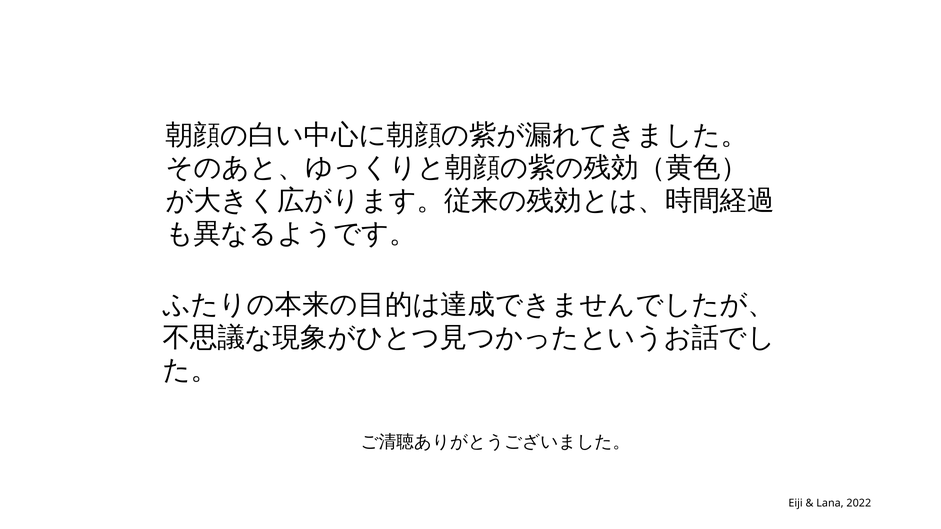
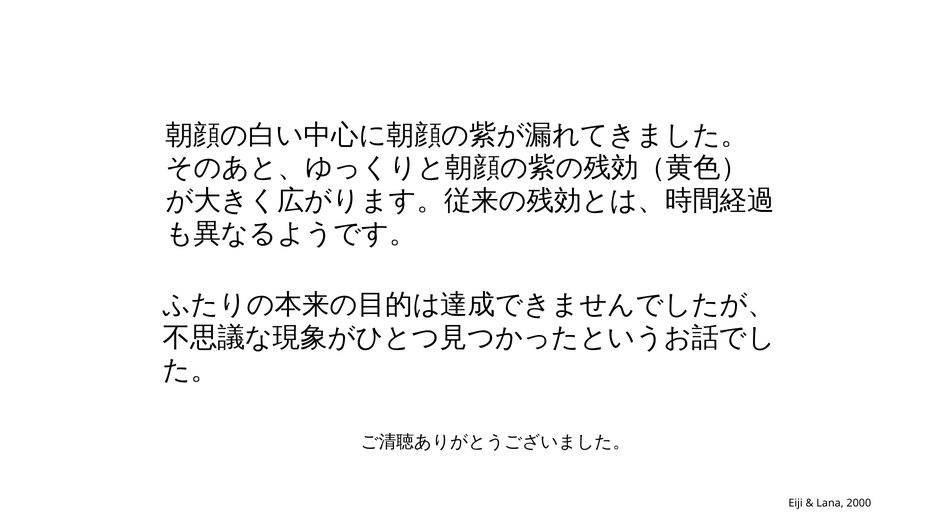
2022: 2022 -> 2000
